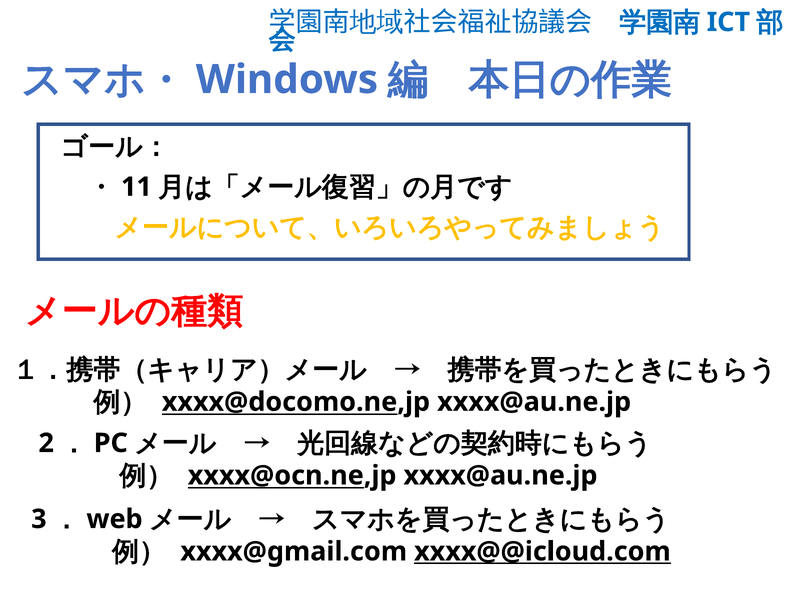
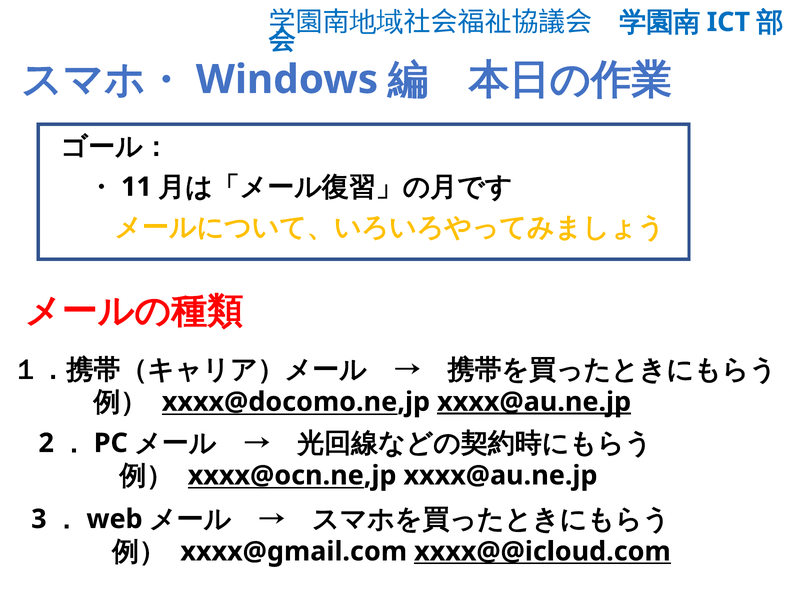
xxxx@au.ne.jp at (534, 402) underline: none -> present
